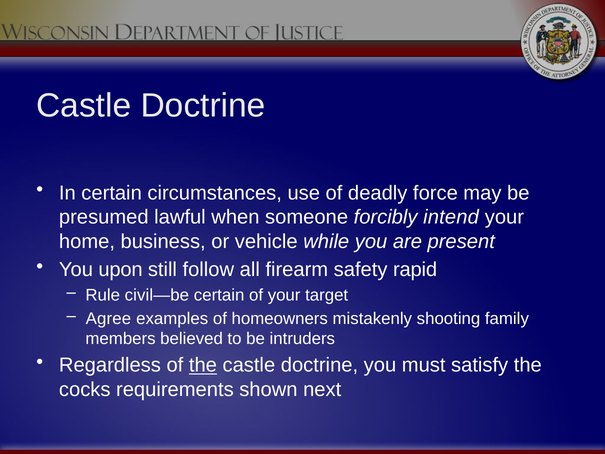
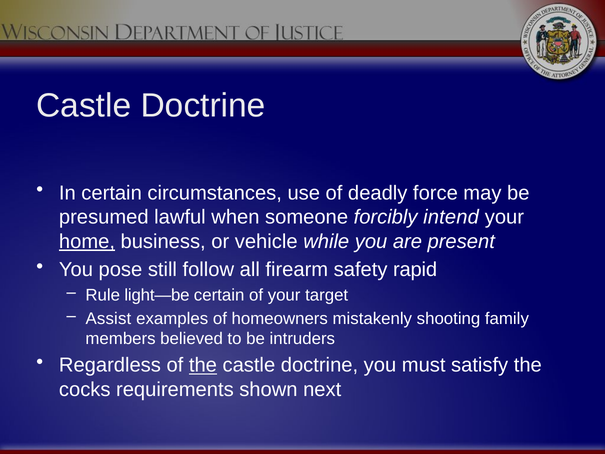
home underline: none -> present
upon: upon -> pose
civil—be: civil—be -> light—be
Agree: Agree -> Assist
